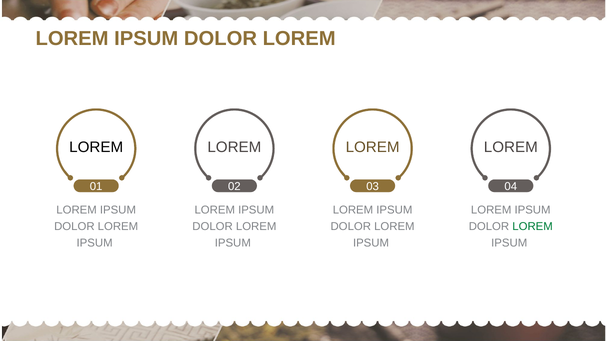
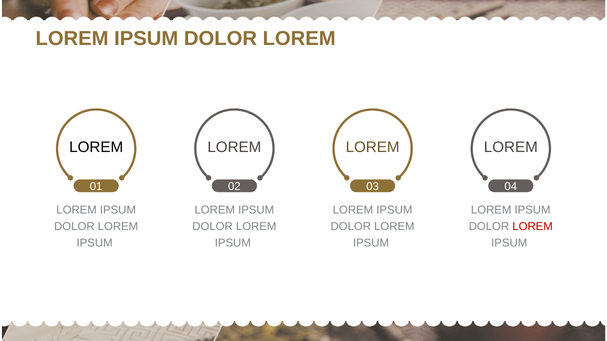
LOREM at (533, 227) colour: green -> red
